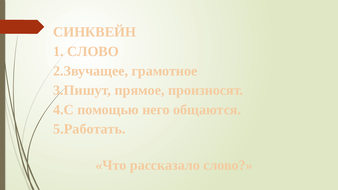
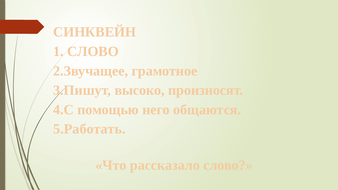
прямое: прямое -> высоко
